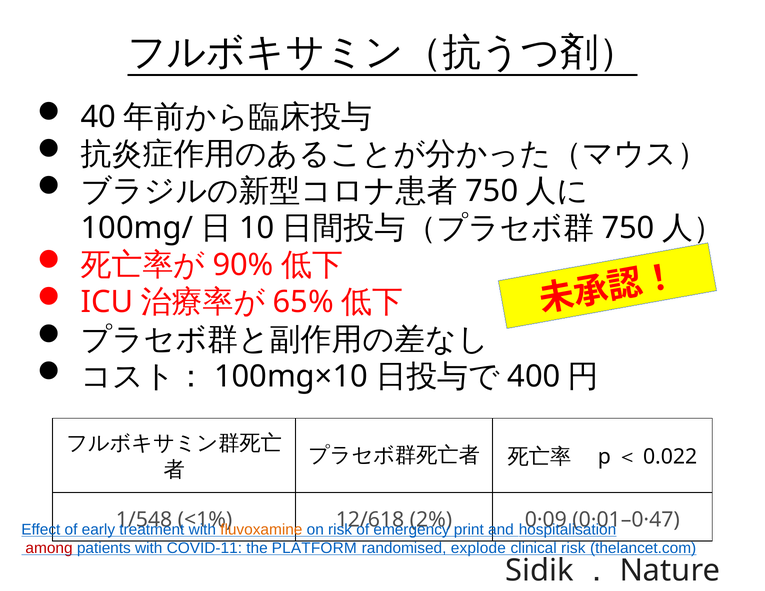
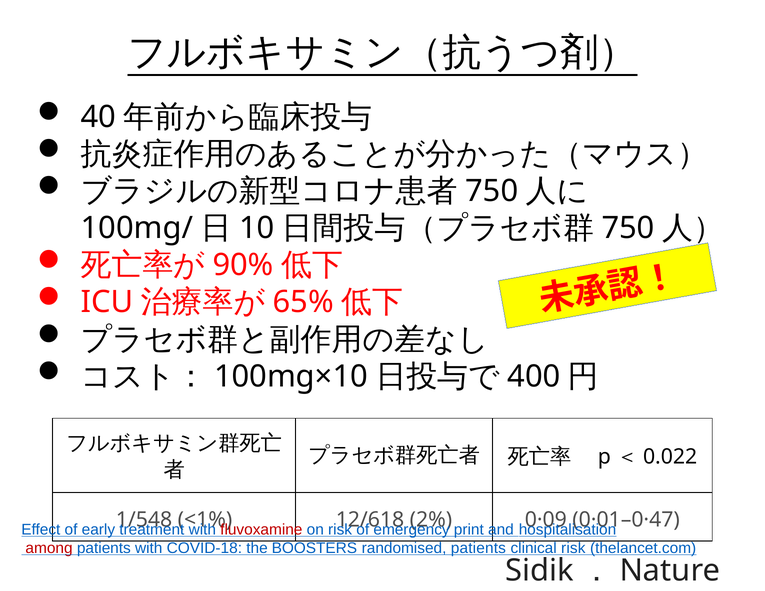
fluvoxamine colour: orange -> red
COVID-11: COVID-11 -> COVID-18
PLATFORM: PLATFORM -> BOOSTERS
randomised explode: explode -> patients
